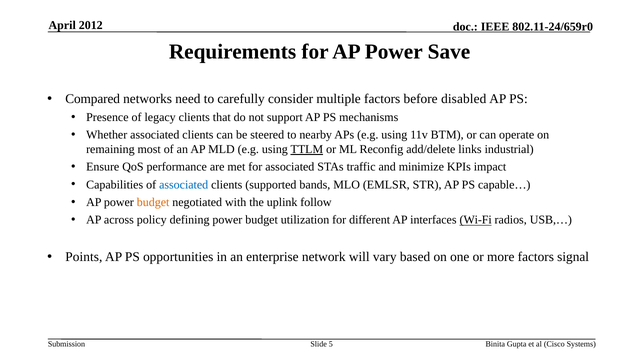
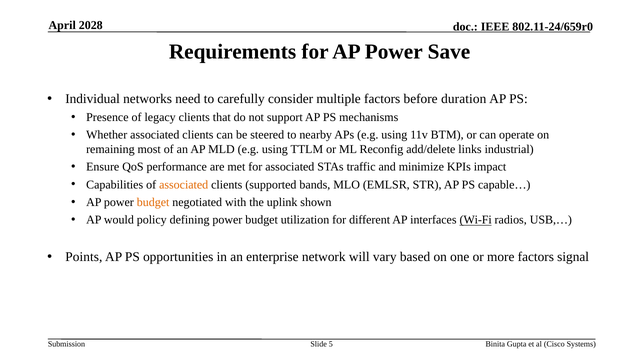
2012: 2012 -> 2028
Compared: Compared -> Individual
disabled: disabled -> duration
TTLM underline: present -> none
associated at (184, 185) colour: blue -> orange
follow: follow -> shown
across: across -> would
